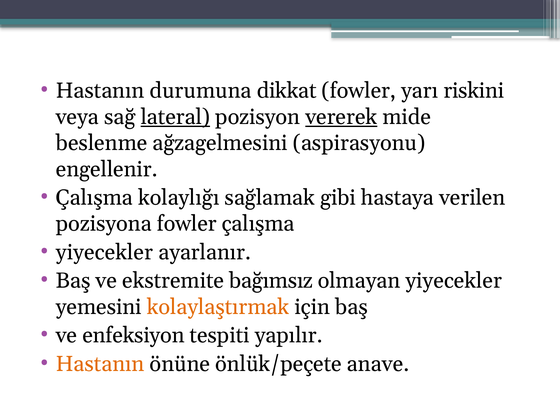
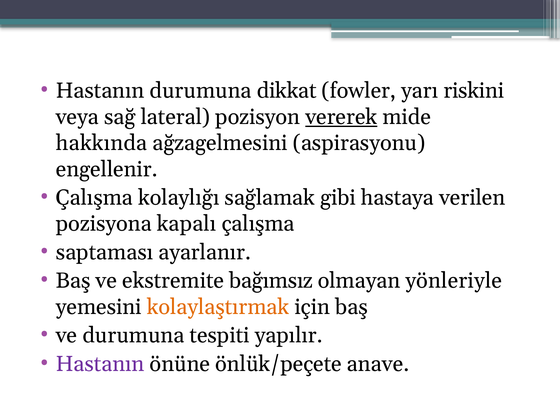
lateral underline: present -> none
beslenme: beslenme -> hakkında
pozisyona fowler: fowler -> kapalı
yiyecekler at (105, 252): yiyecekler -> saptaması
olmayan yiyecekler: yiyecekler -> yönleriyle
ve enfeksiyon: enfeksiyon -> durumuna
Hastanın at (100, 364) colour: orange -> purple
